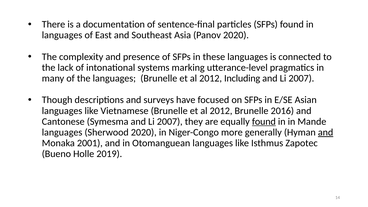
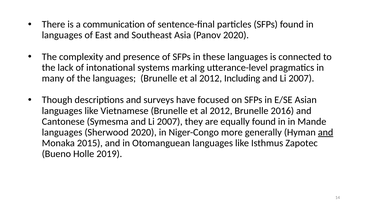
documentation: documentation -> communication
found at (264, 122) underline: present -> none
2001: 2001 -> 2015
